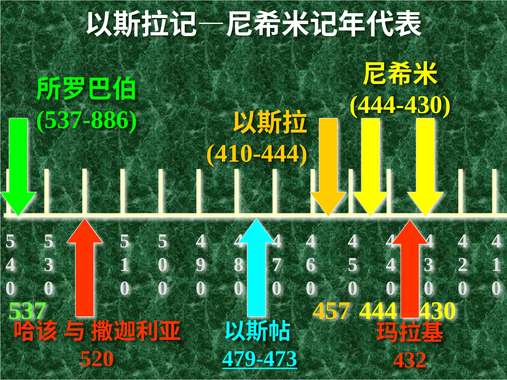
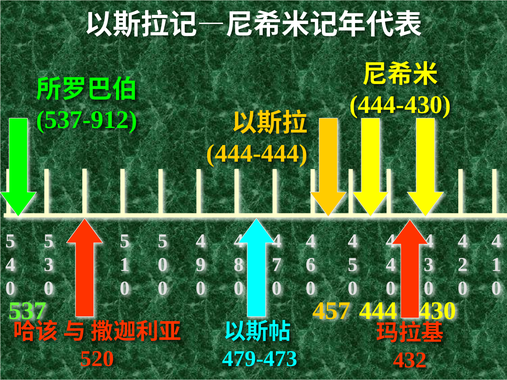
537-886: 537-886 -> 537-912
410-444: 410-444 -> 444-444
479-473 underline: present -> none
